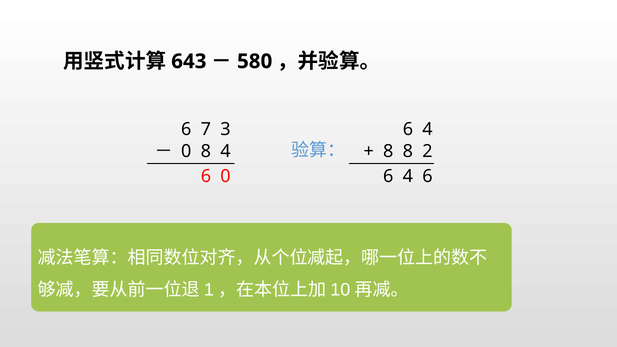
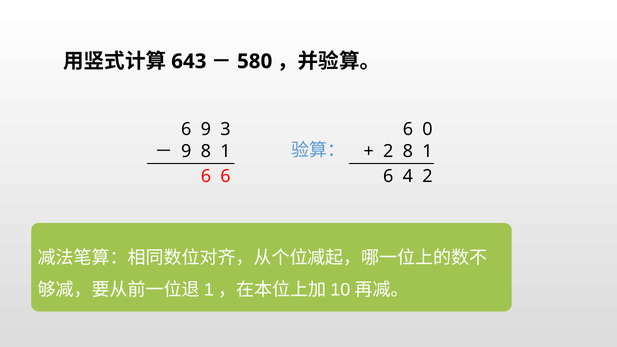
6 7: 7 -> 9
4 at (427, 129): 4 -> 0
0 at (186, 151): 0 -> 9
4 at (225, 151): 4 -> 1
8 at (388, 151): 8 -> 2
2 at (427, 151): 2 -> 1
0 at (226, 176): 0 -> 6
6 4 6: 6 -> 2
